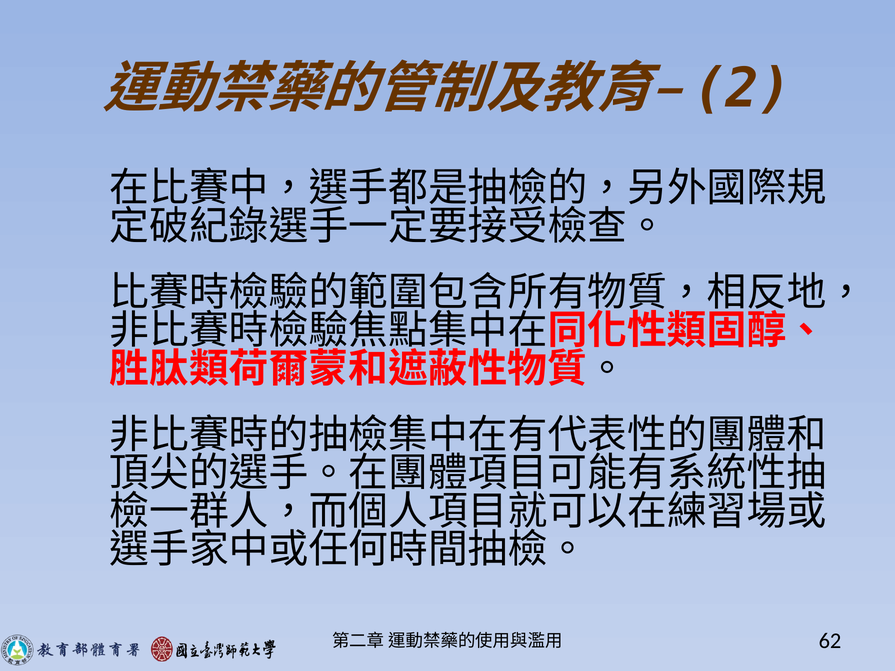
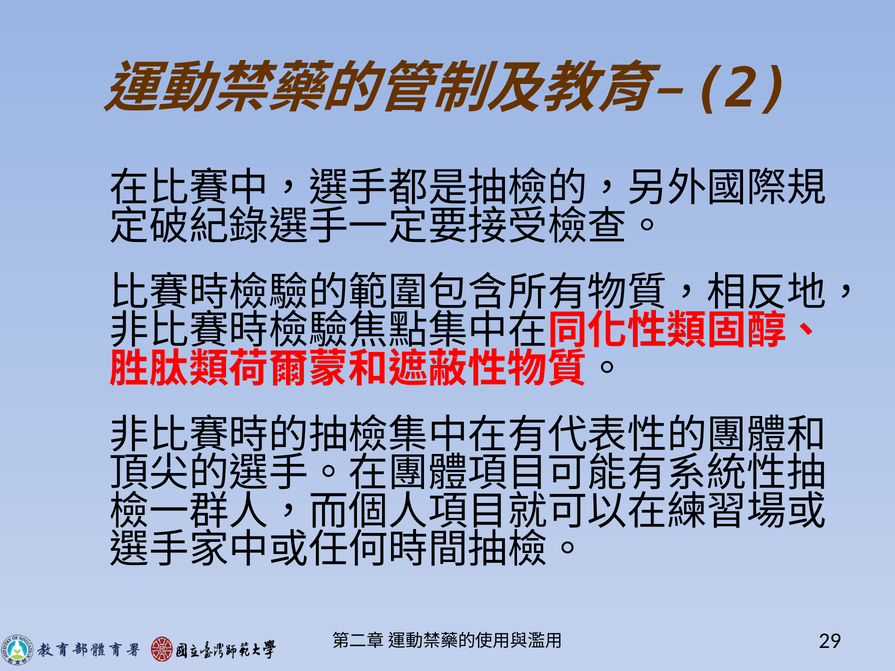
62: 62 -> 29
